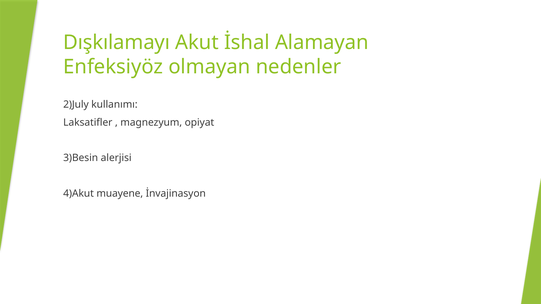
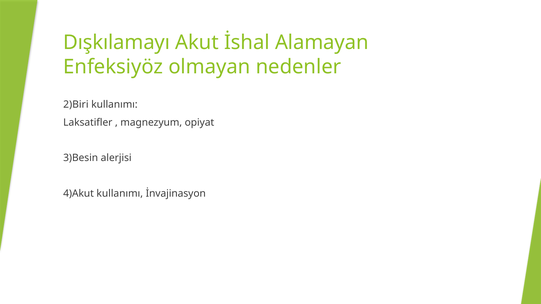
2)July: 2)July -> 2)Biri
4)Akut muayene: muayene -> kullanımı
